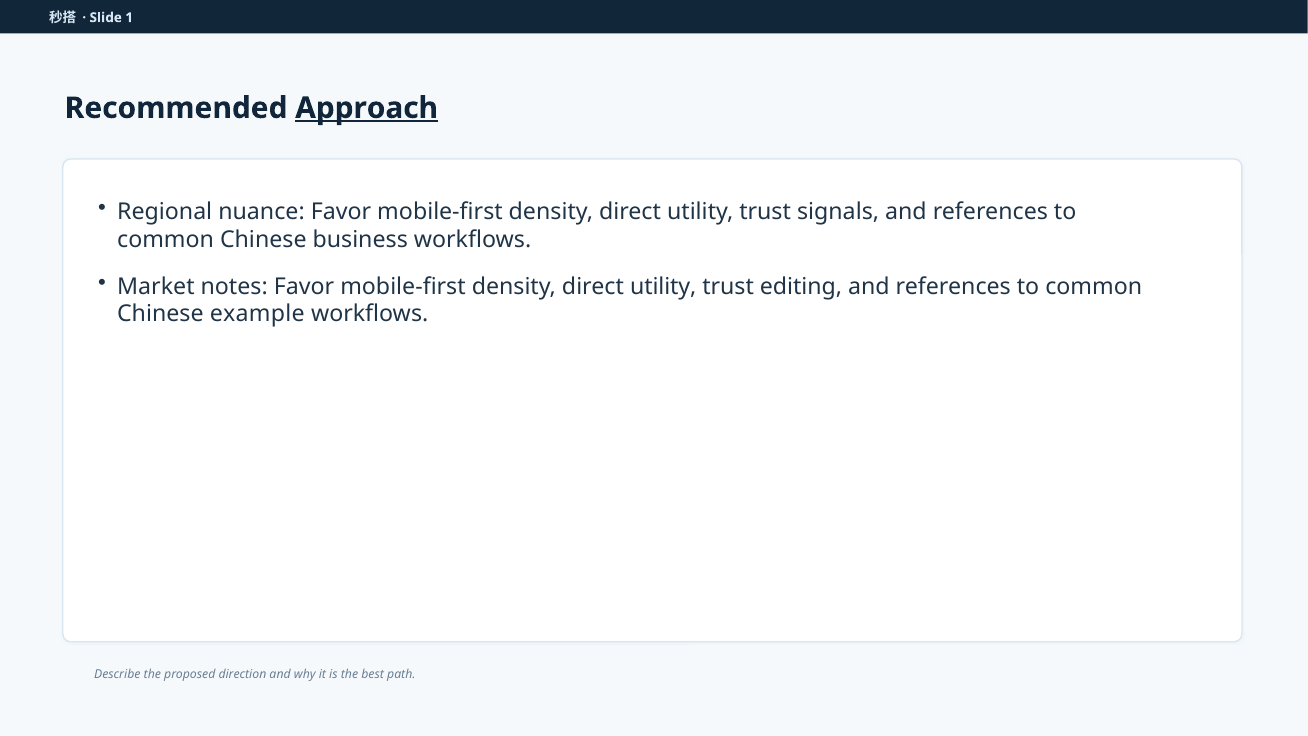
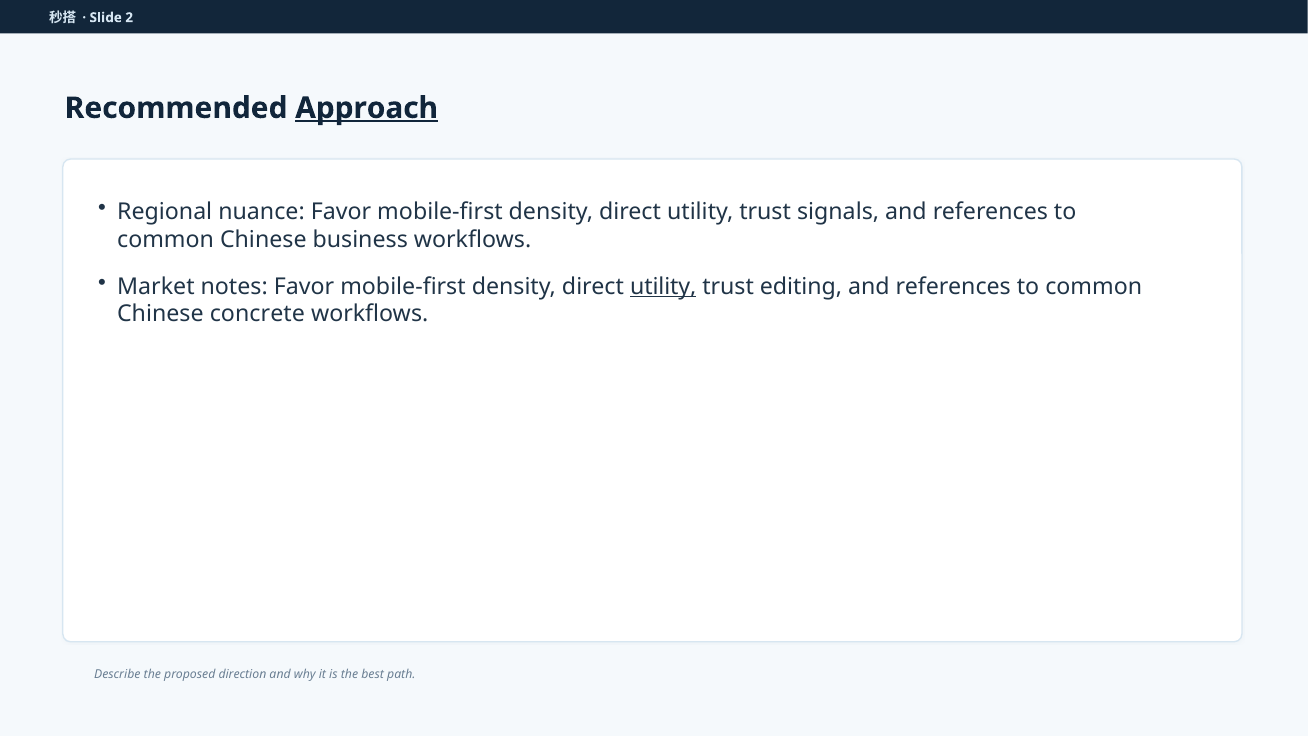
1: 1 -> 2
utility at (663, 286) underline: none -> present
example: example -> concrete
